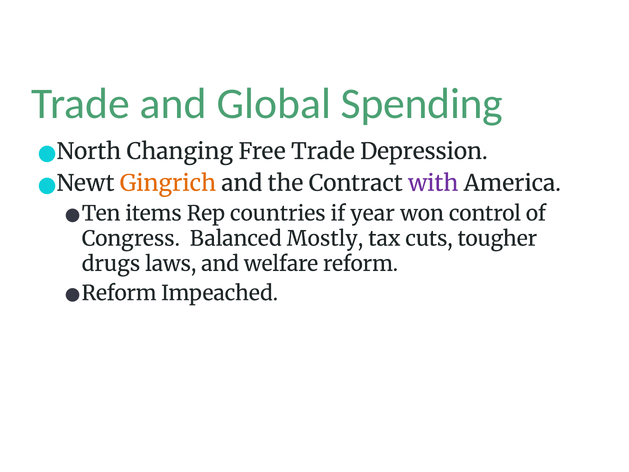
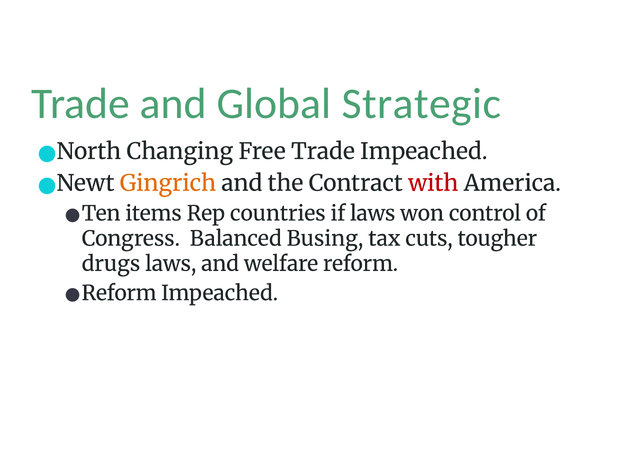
Spending: Spending -> Strategic
Trade Depression: Depression -> Impeached
with colour: purple -> red
if year: year -> laws
Mostly: Mostly -> Busing
